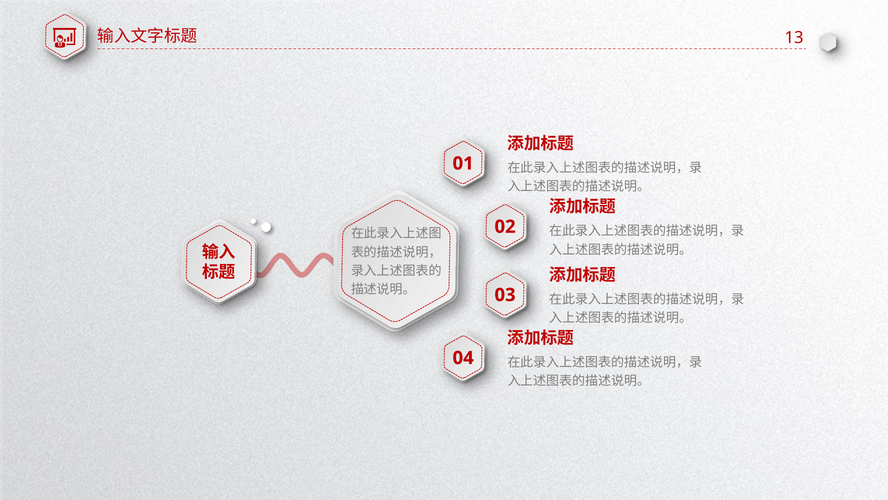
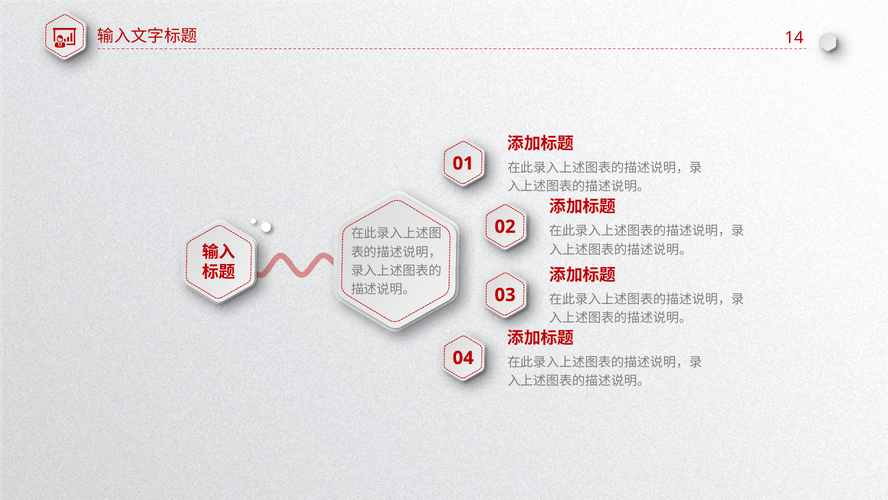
13: 13 -> 14
